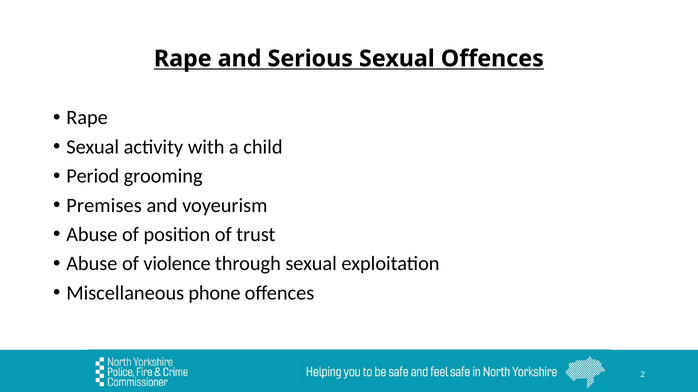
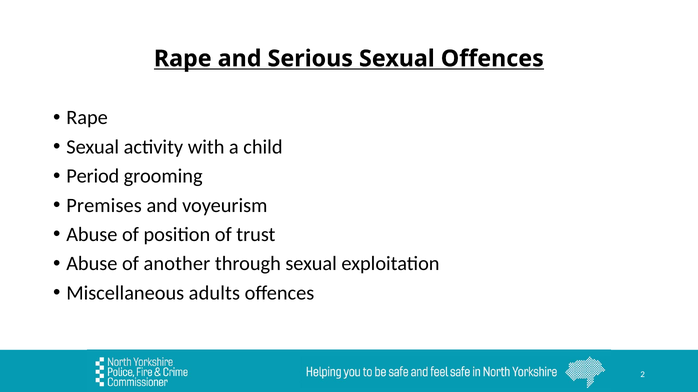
violence: violence -> another
phone: phone -> adults
